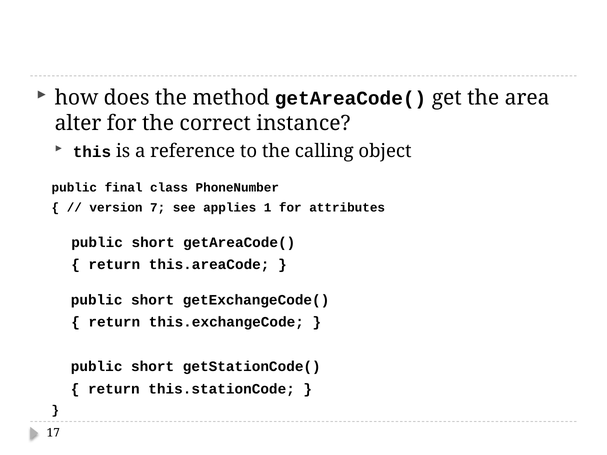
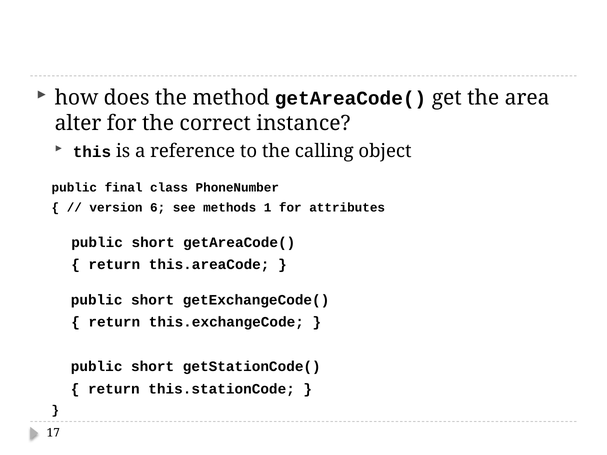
7: 7 -> 6
applies: applies -> methods
